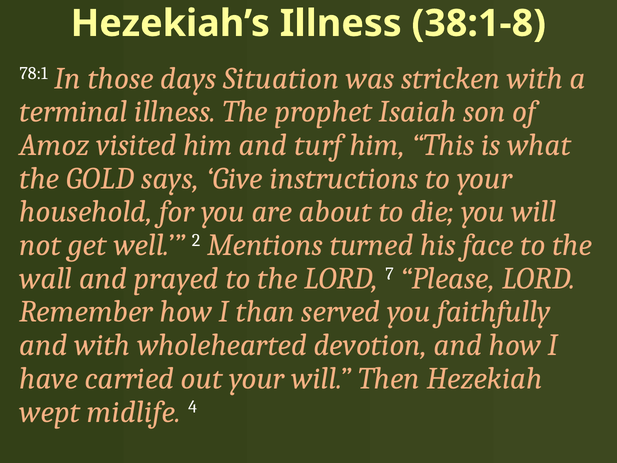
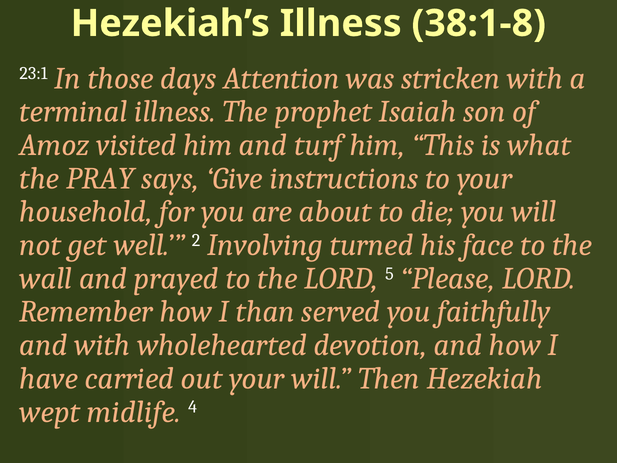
78:1: 78:1 -> 23:1
Situation: Situation -> Attention
GOLD: GOLD -> PRAY
Mentions: Mentions -> Involving
7: 7 -> 5
